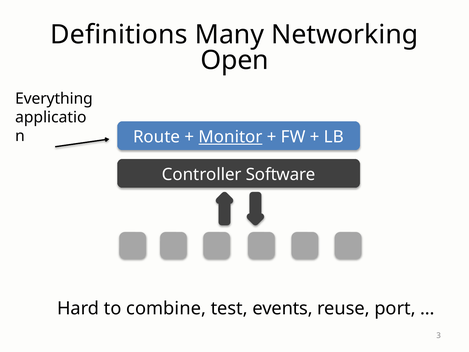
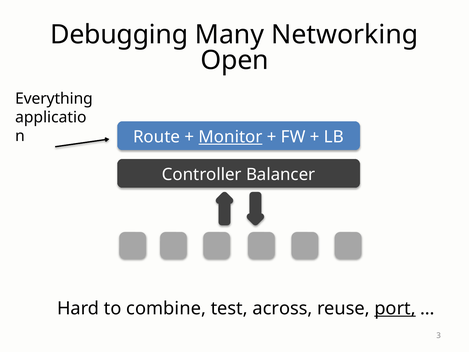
Definitions: Definitions -> Debugging
Software: Software -> Balancer
events: events -> across
port underline: none -> present
